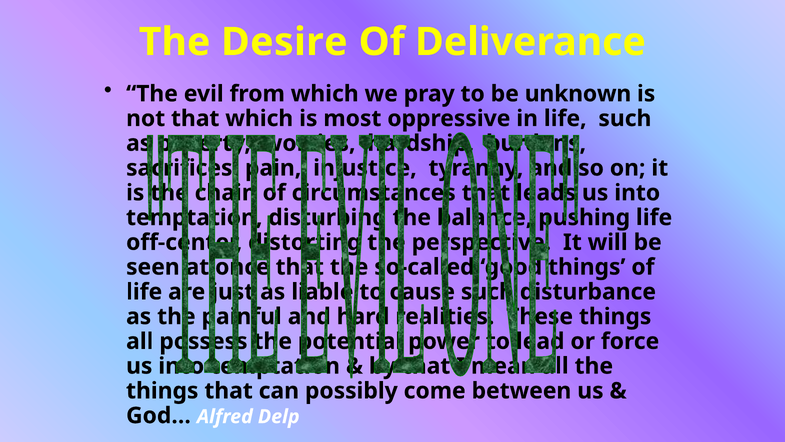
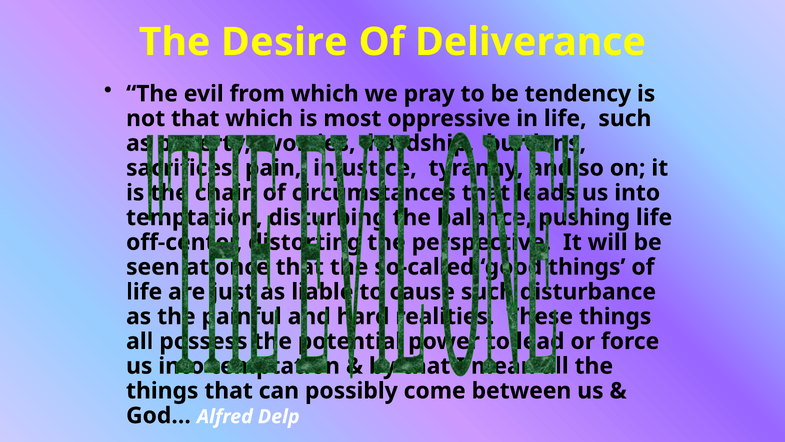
unknown: unknown -> tendency
